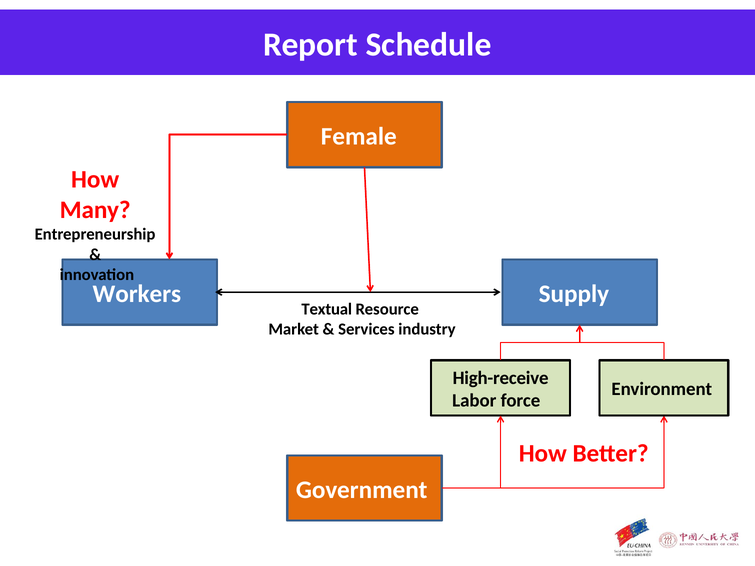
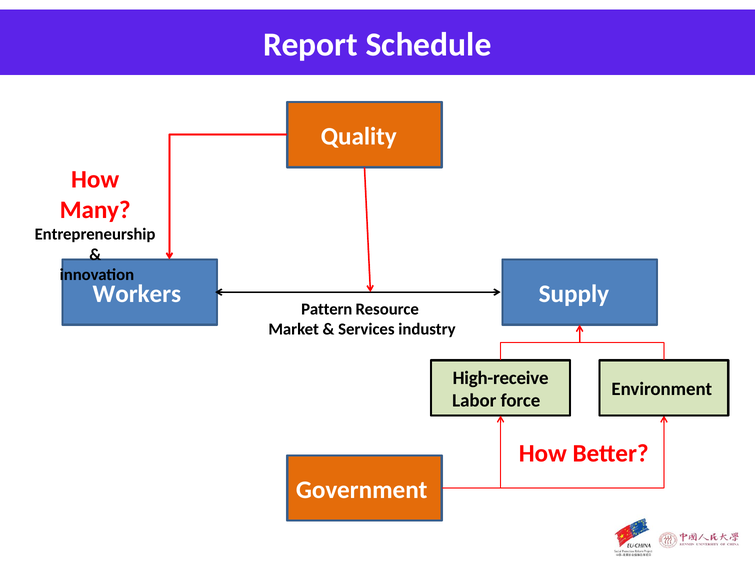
Female: Female -> Quality
Textual: Textual -> Pattern
